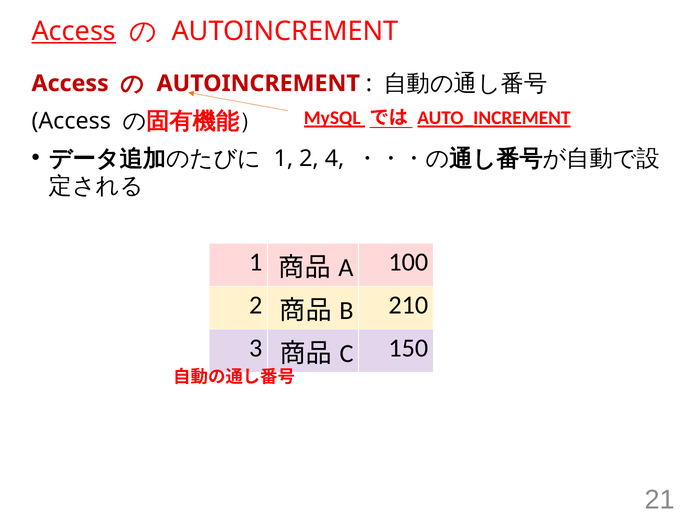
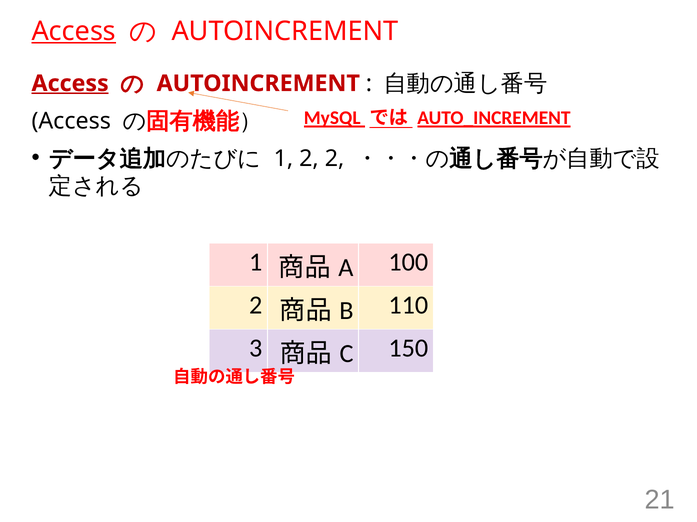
Access at (70, 84) underline: none -> present
2 4: 4 -> 2
210: 210 -> 110
